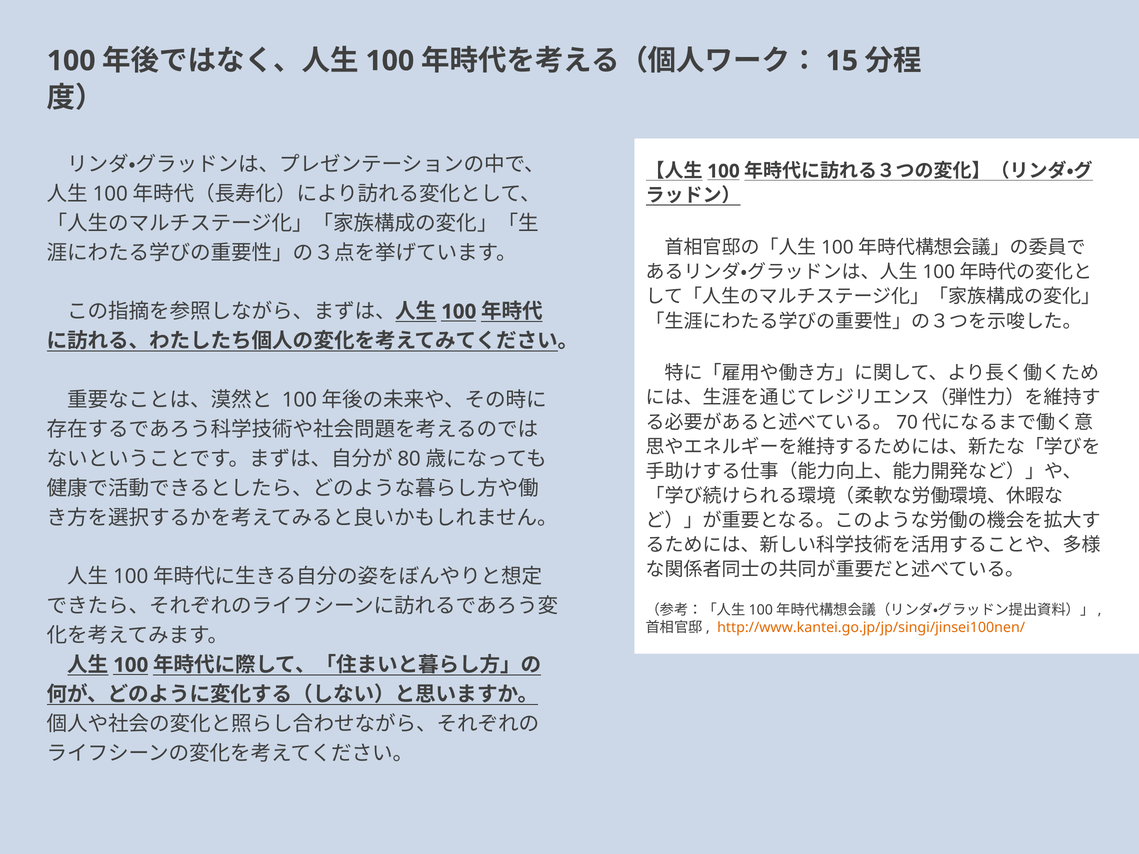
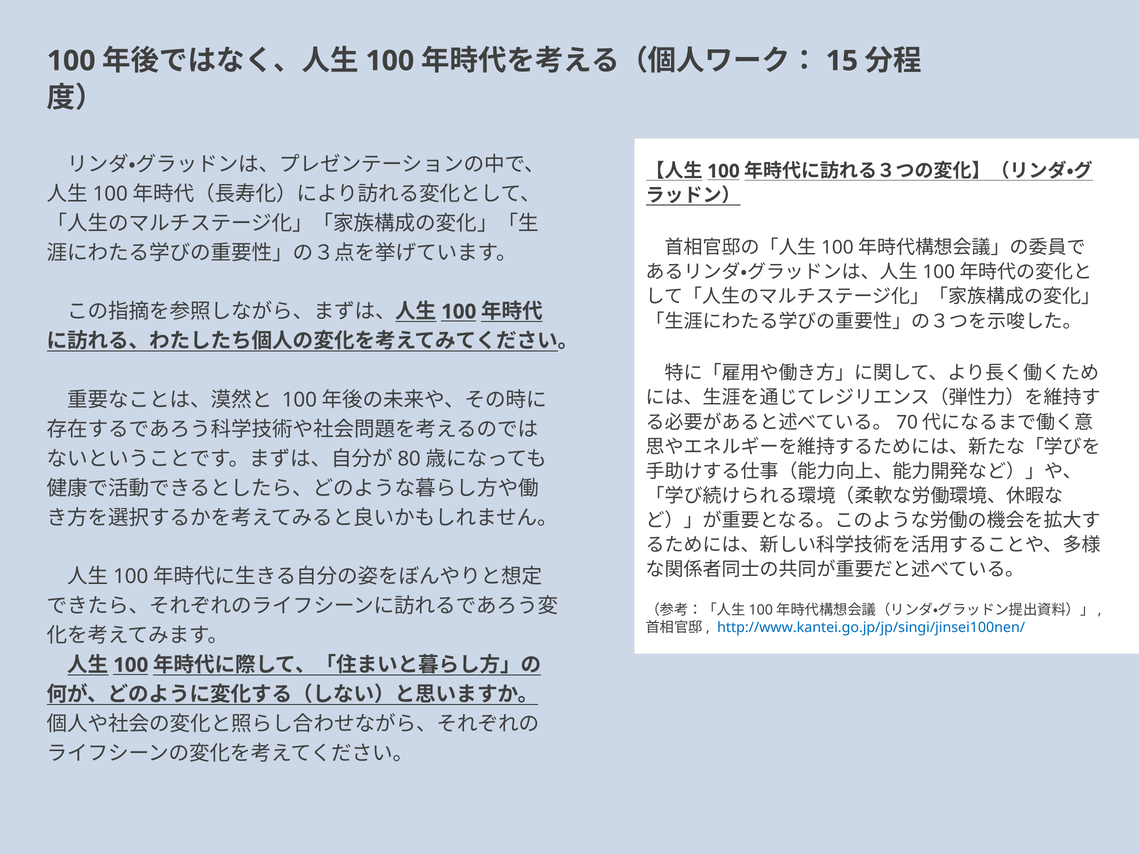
http://www.kantei.go.jp/jp/singi/jinsei100nen/ colour: orange -> blue
